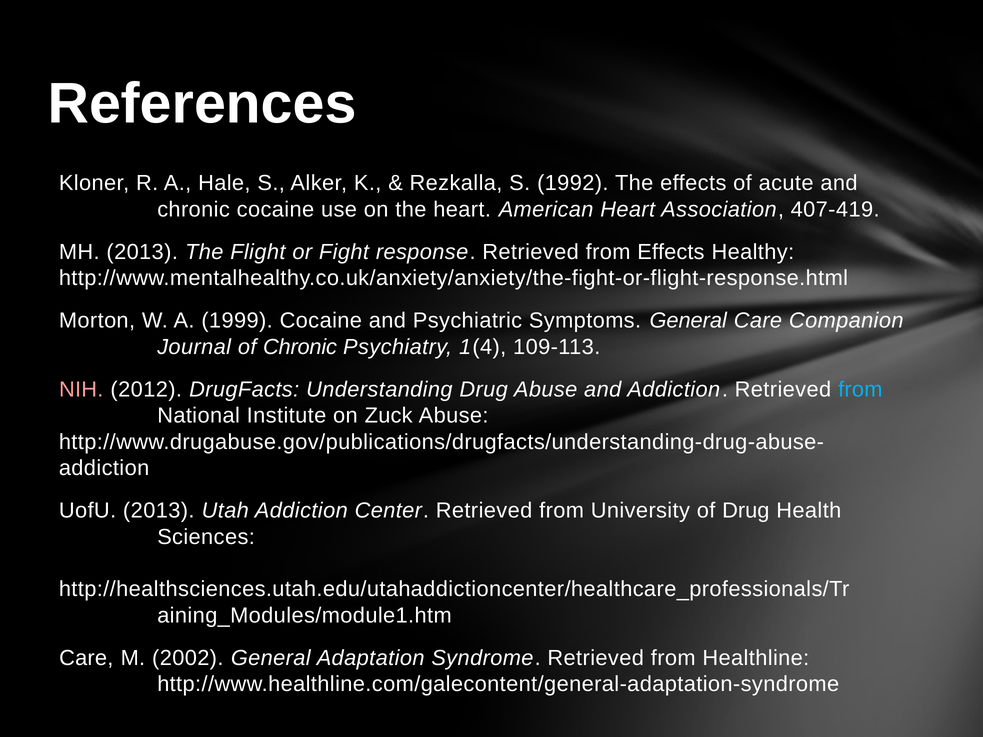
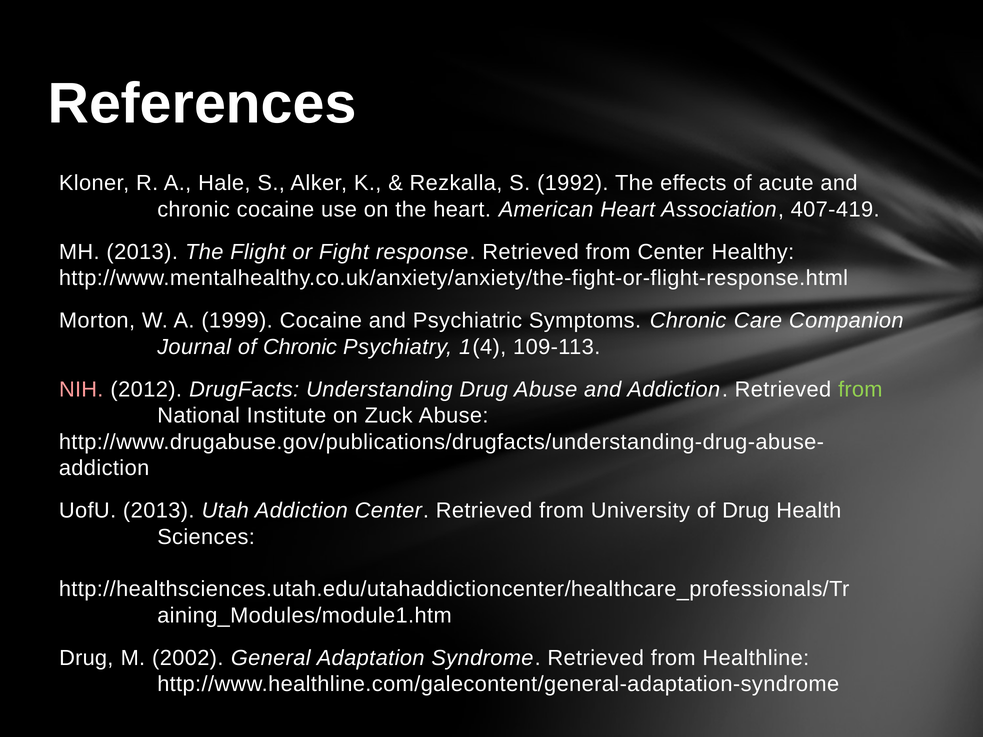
from Effects: Effects -> Center
Symptoms General: General -> Chronic
from at (860, 390) colour: light blue -> light green
Care at (86, 658): Care -> Drug
